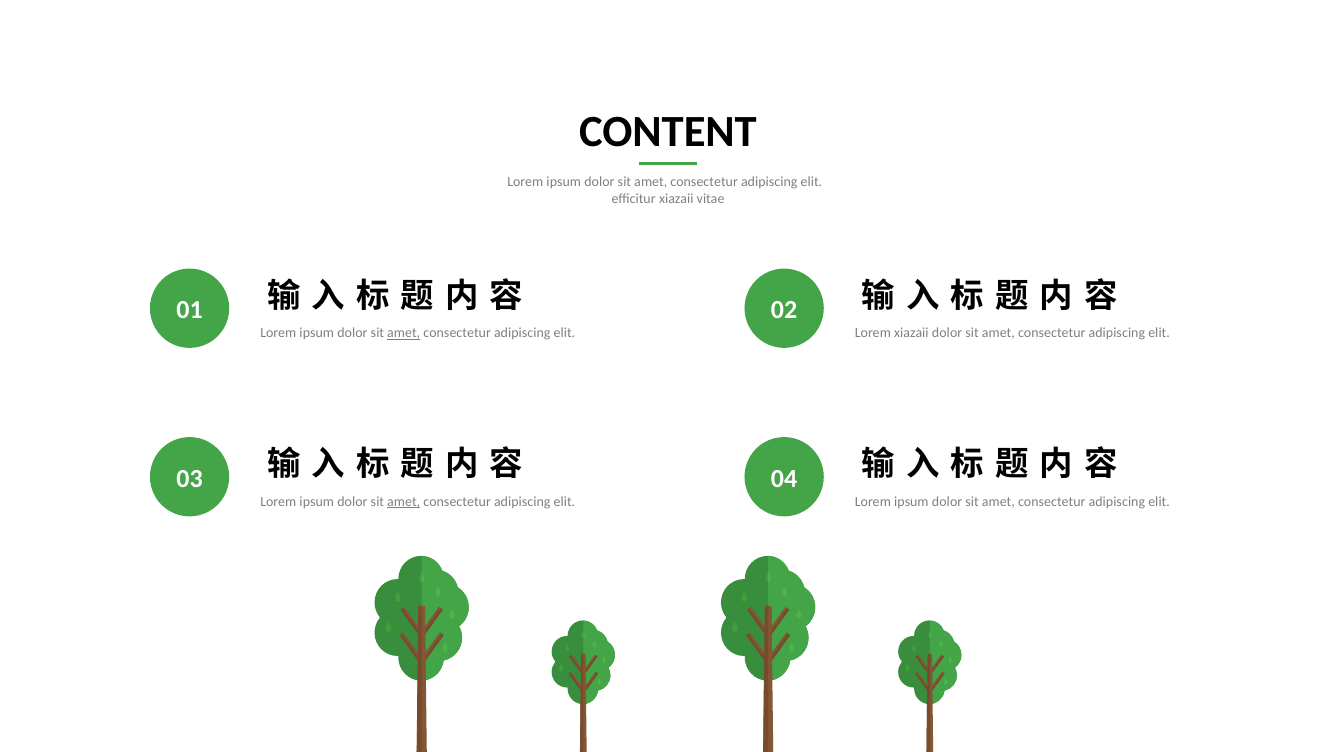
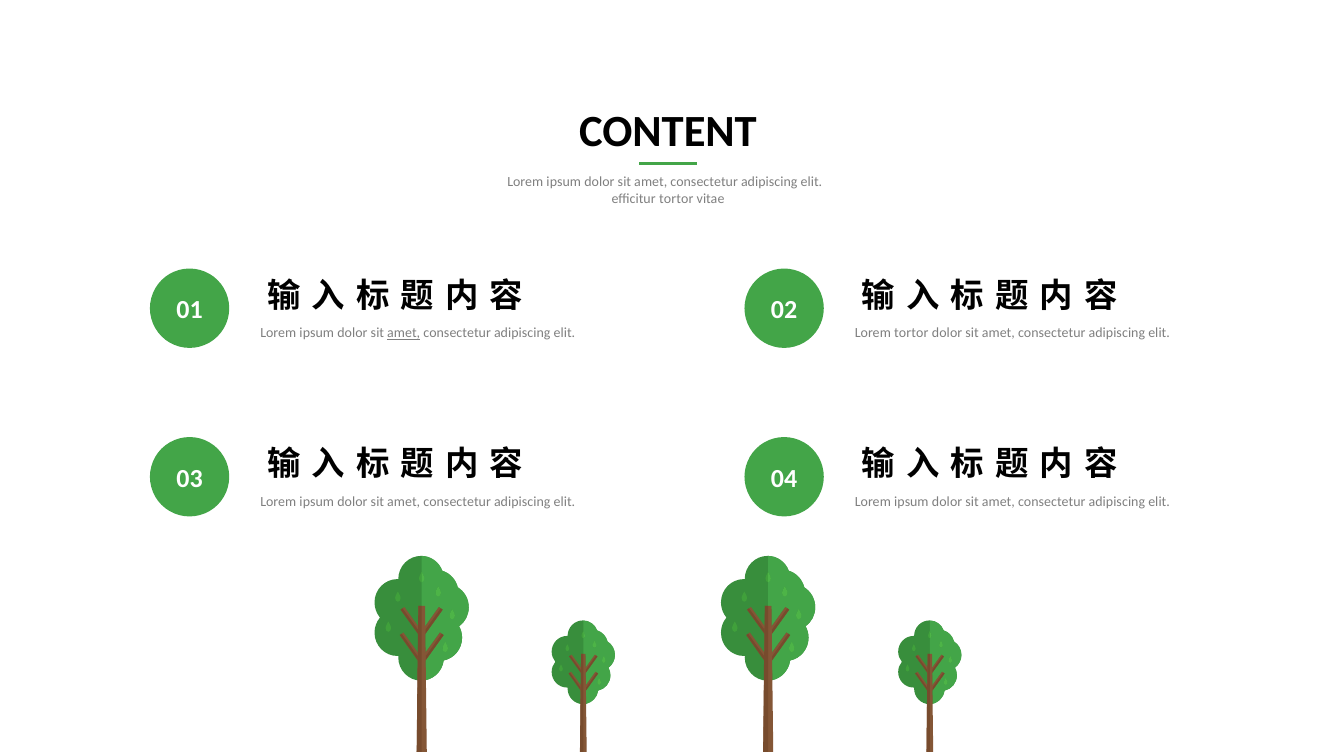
efficitur xiazaii: xiazaii -> tortor
Lorem xiazaii: xiazaii -> tortor
amet at (404, 501) underline: present -> none
